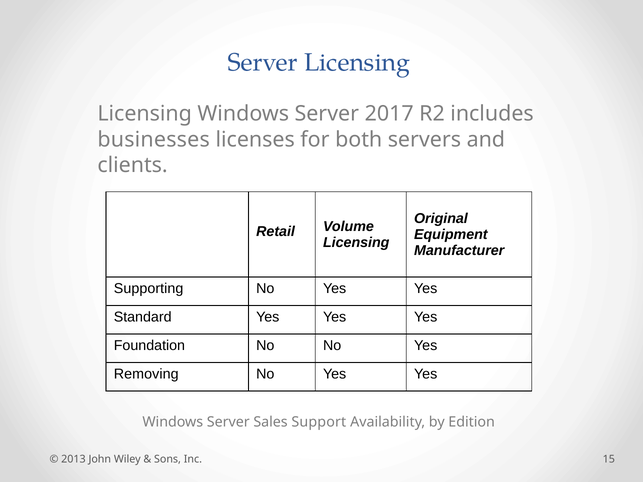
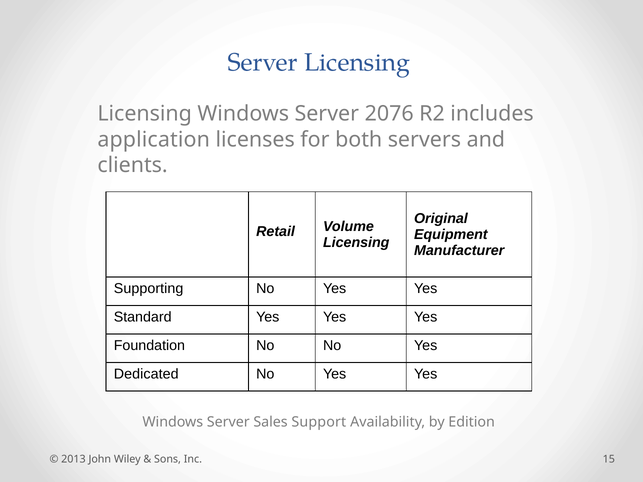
2017: 2017 -> 2076
businesses: businesses -> application
Removing: Removing -> Dedicated
